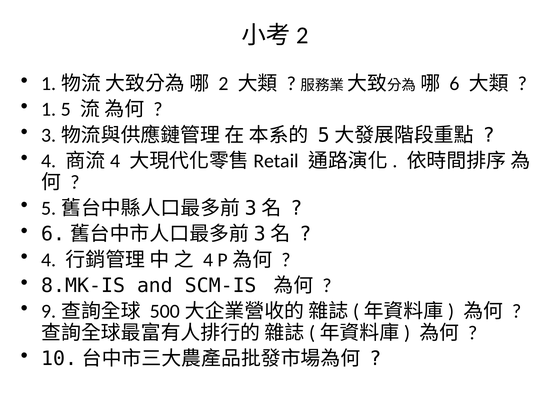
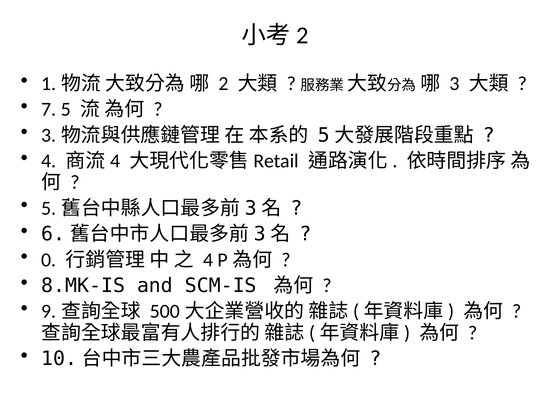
6: 6 -> 3
1: 1 -> 7
4 at (49, 260): 4 -> 0
